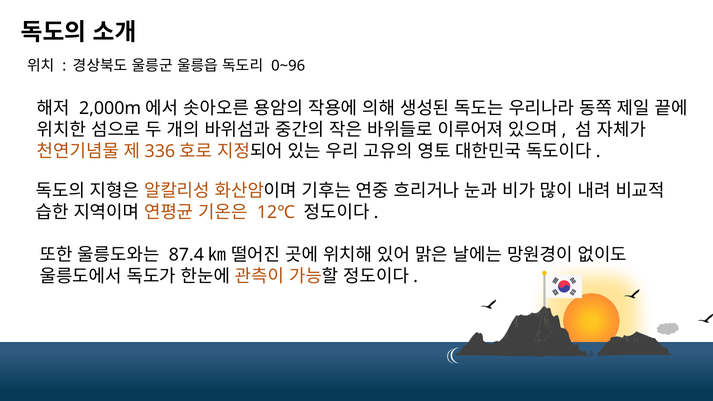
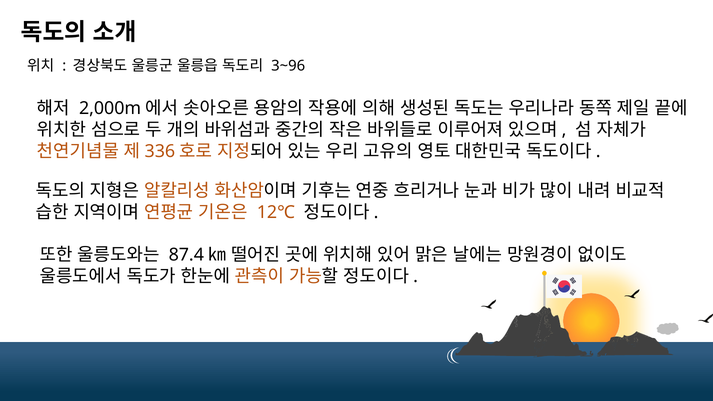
0~96: 0~96 -> 3~96
